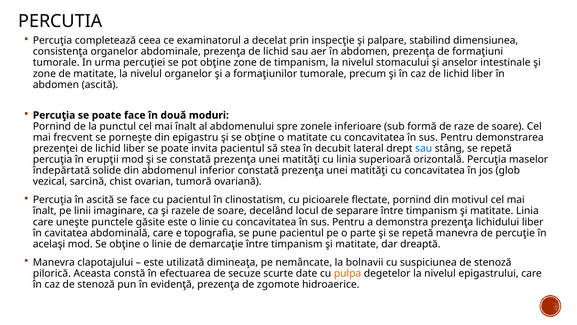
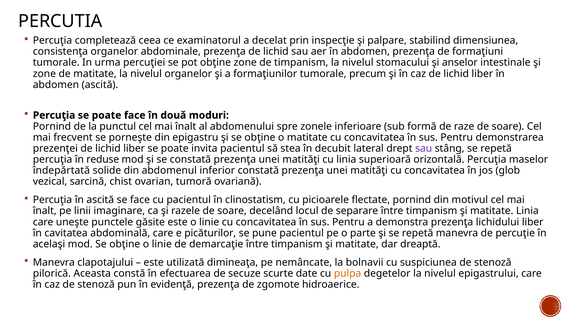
sau at (424, 148) colour: blue -> purple
erupţii: erupţii -> reduse
topografia: topografia -> picăturilor
